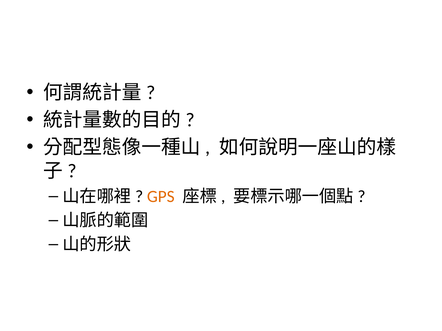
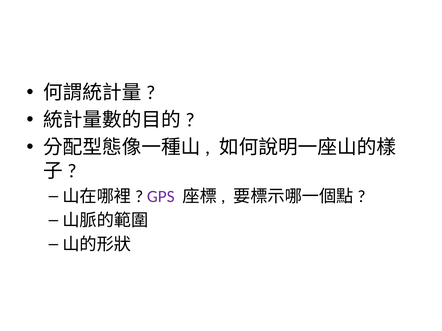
GPS colour: orange -> purple
